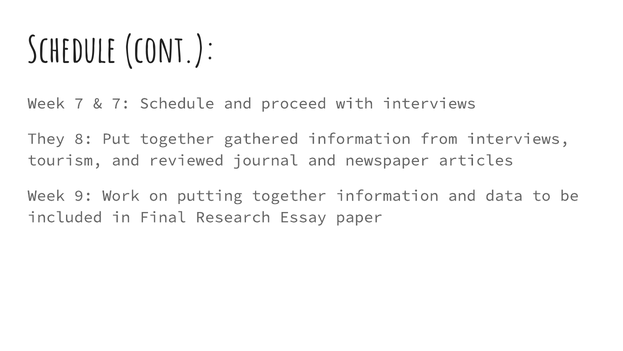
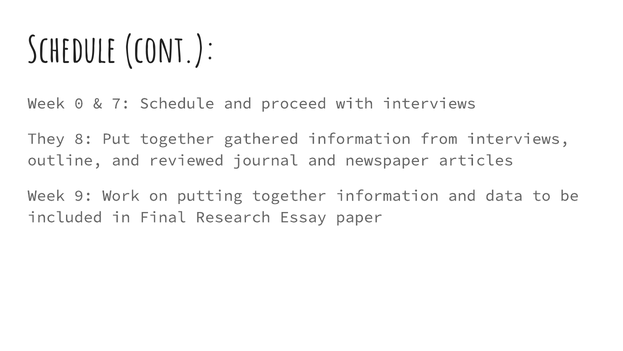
Week 7: 7 -> 0
tourism: tourism -> outline
